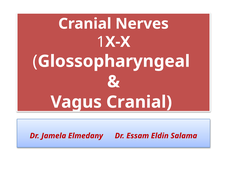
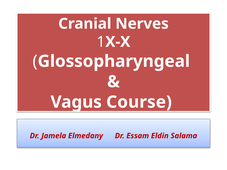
Vagus Cranial: Cranial -> Course
